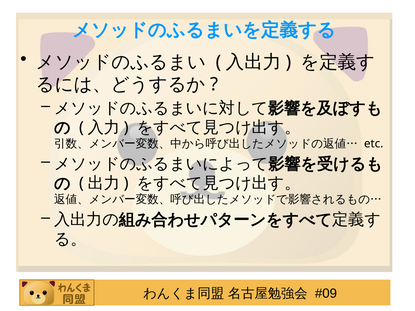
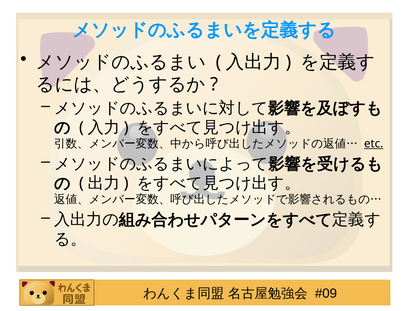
etc underline: none -> present
